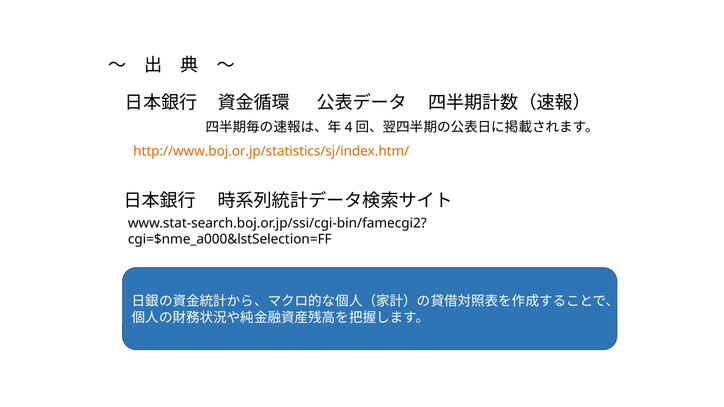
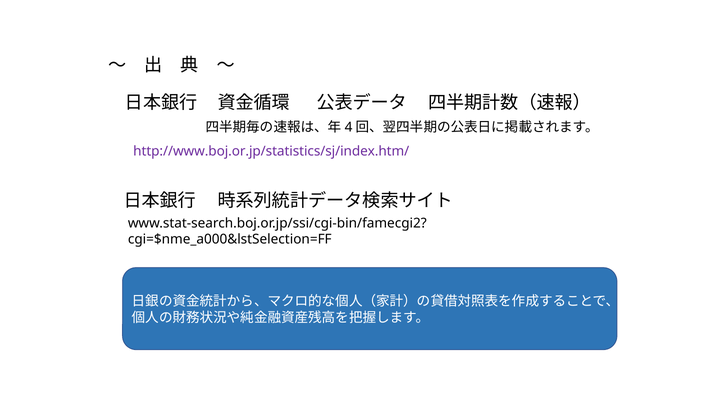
http://www.boj.or.jp/statistics/sj/index.htm/ colour: orange -> purple
